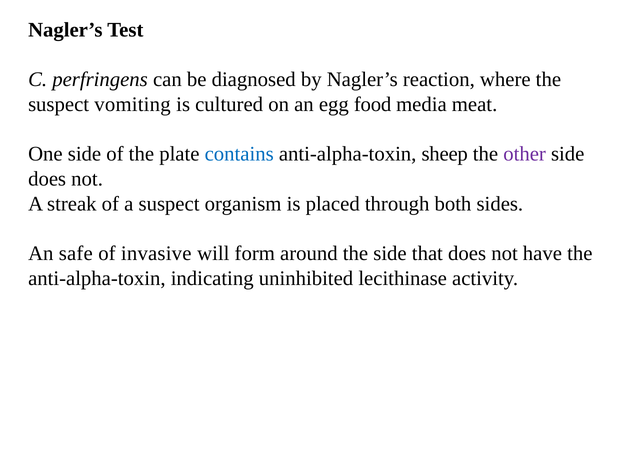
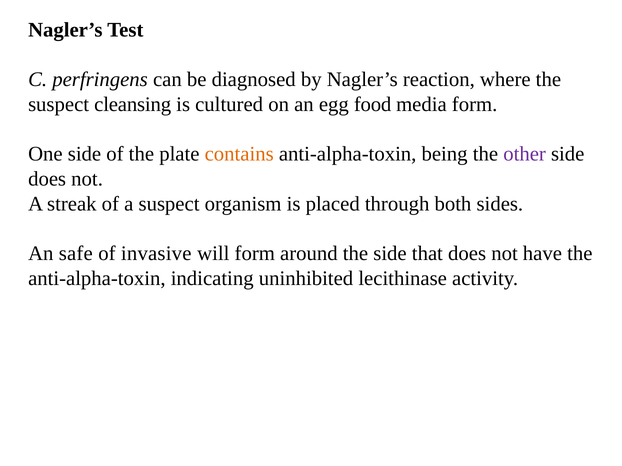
vomiting: vomiting -> cleansing
media meat: meat -> form
contains colour: blue -> orange
sheep: sheep -> being
